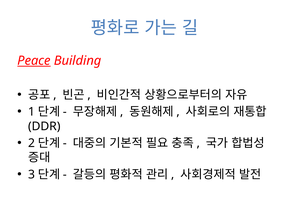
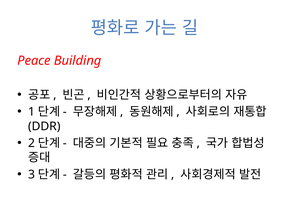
Peace underline: present -> none
